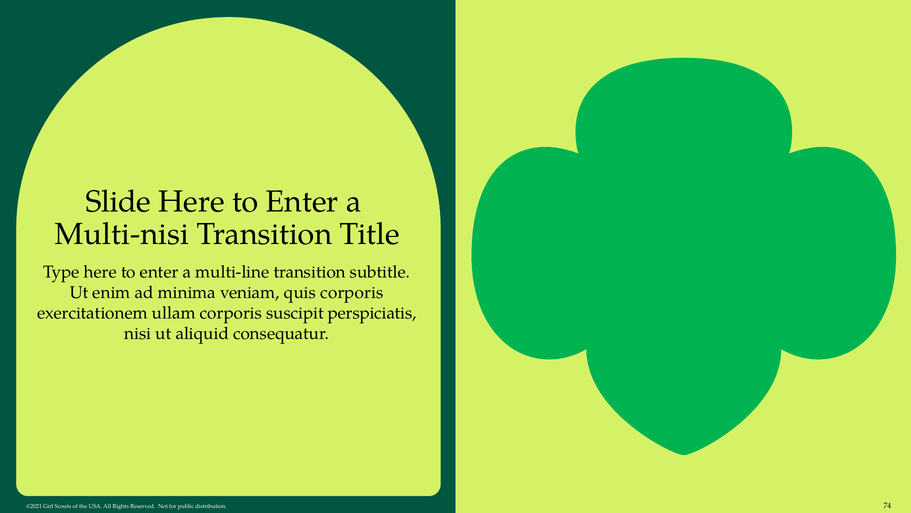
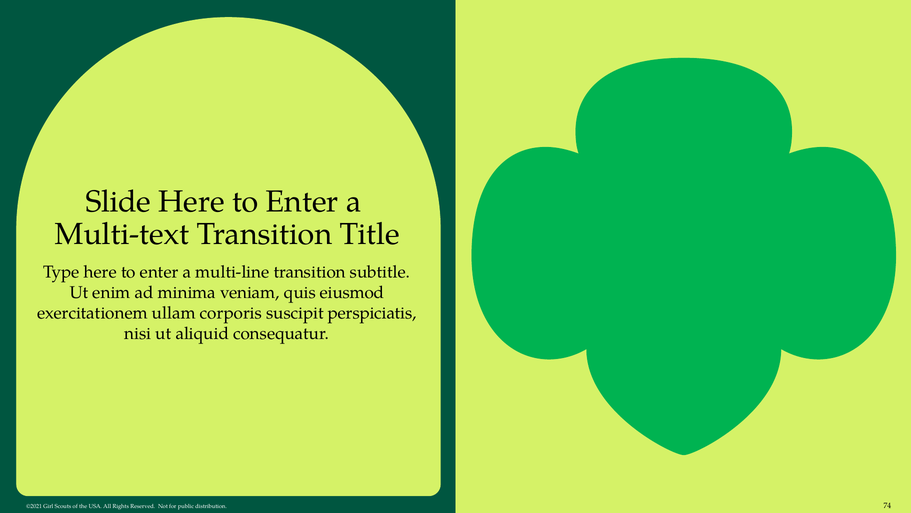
Multi-nisi: Multi-nisi -> Multi-text
quis corporis: corporis -> eiusmod
